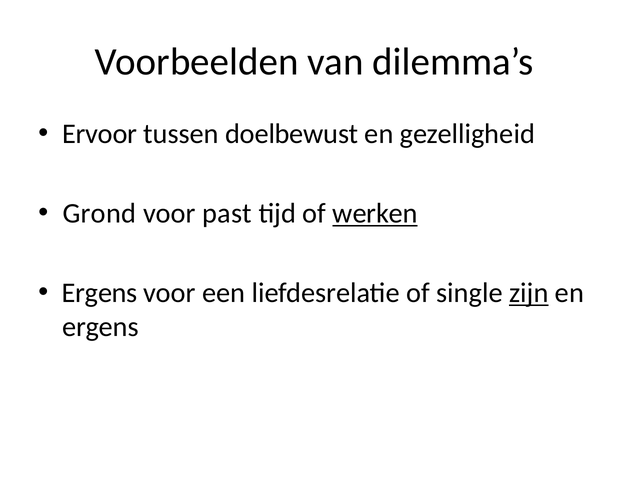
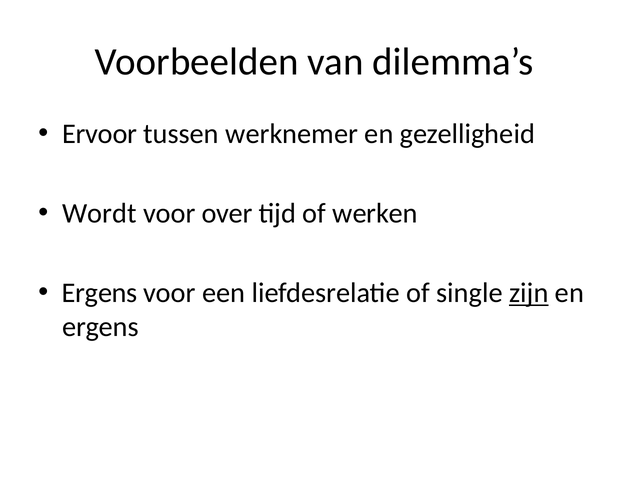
doelbewust: doelbewust -> werknemer
Grond: Grond -> Wordt
past: past -> over
werken underline: present -> none
